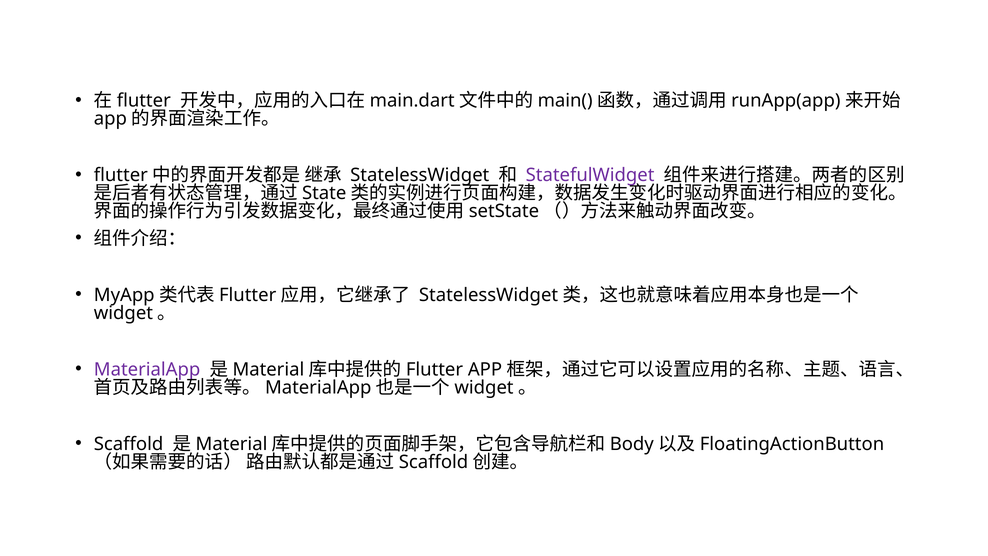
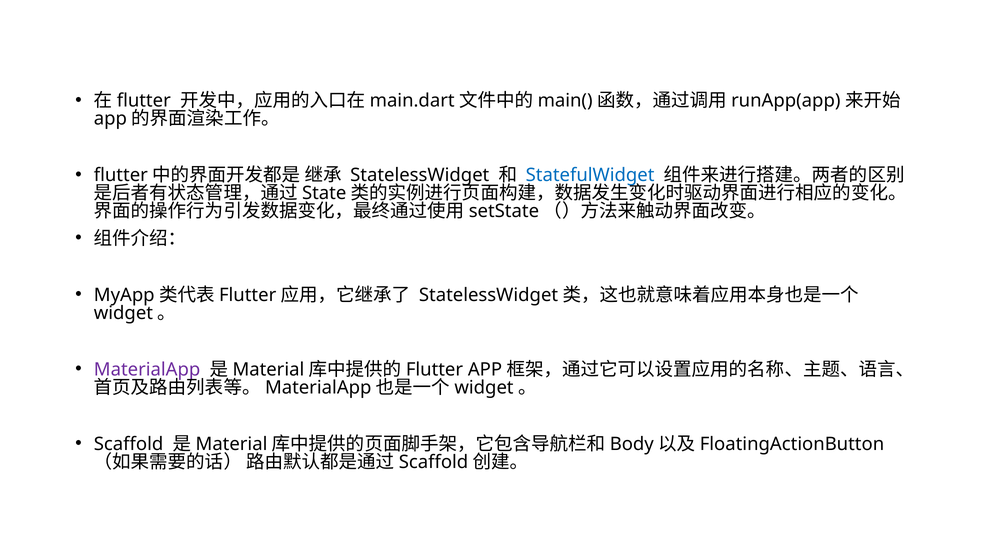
StatefulWidget colour: purple -> blue
